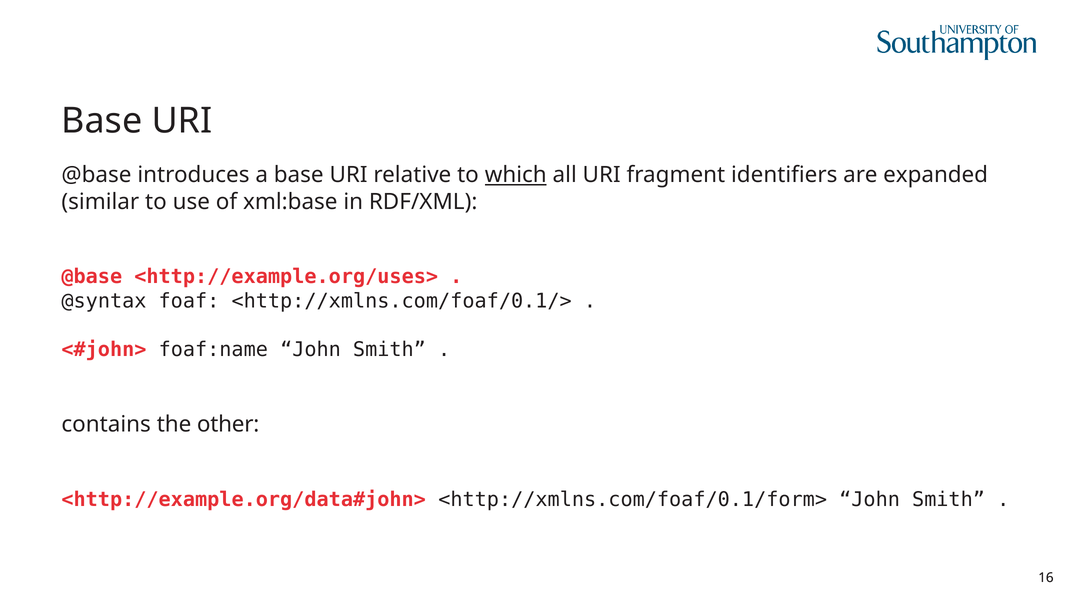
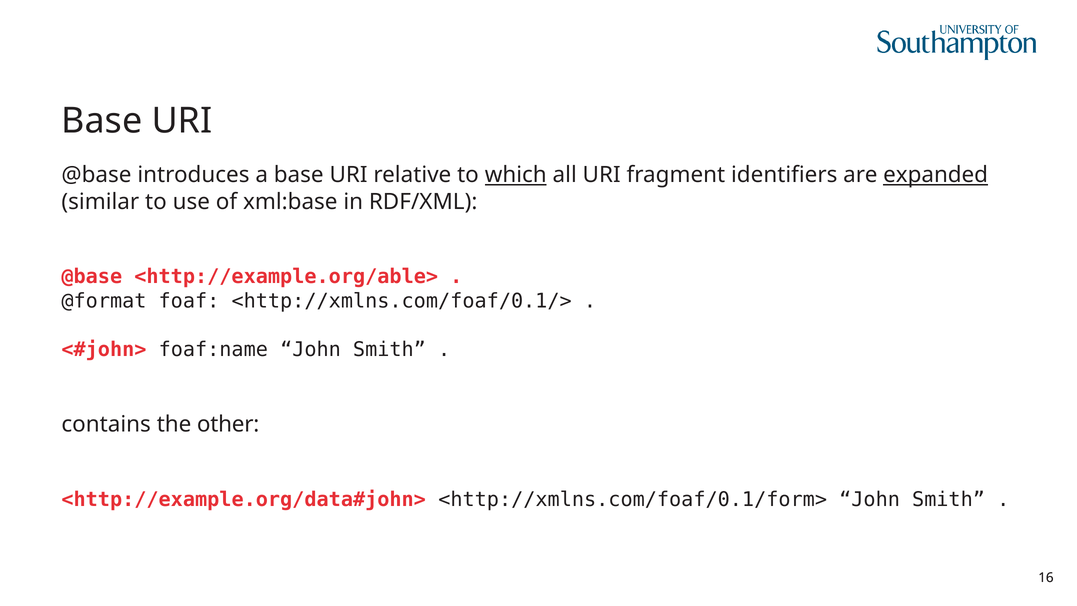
expanded underline: none -> present
<http://example.org/uses>: <http://example.org/uses> -> <http://example.org/able>
@syntax: @syntax -> @format
